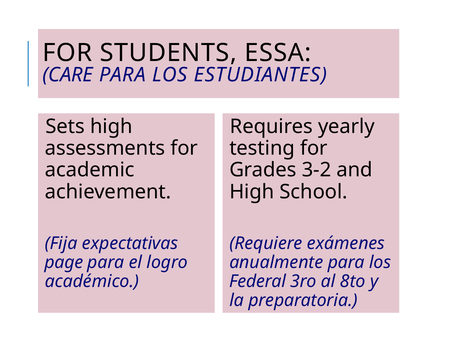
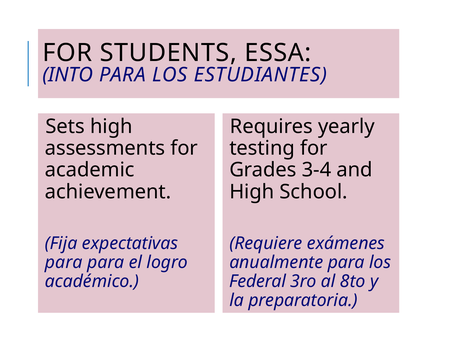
CARE: CARE -> INTO
3-2: 3-2 -> 3-4
page at (64, 262): page -> para
